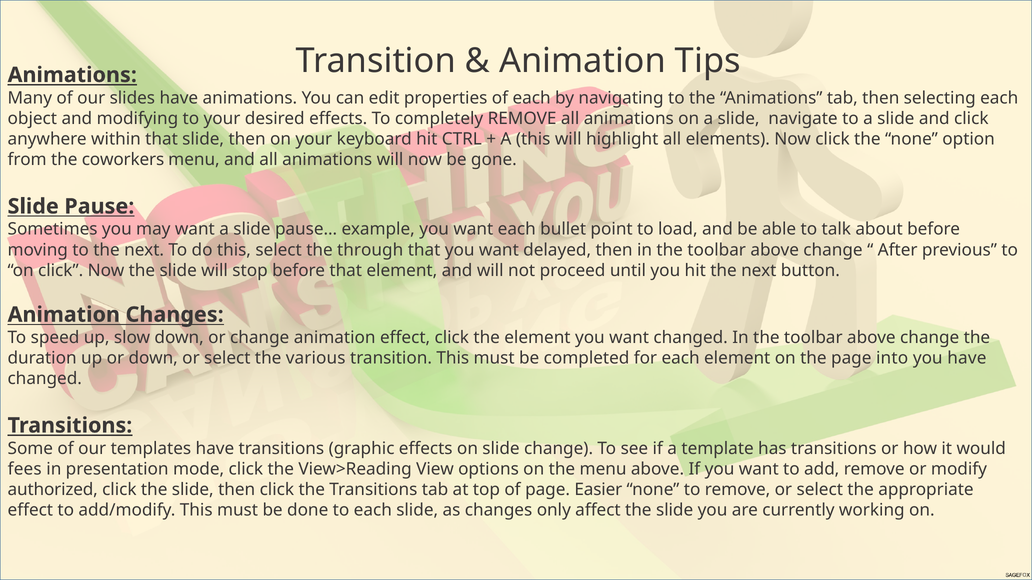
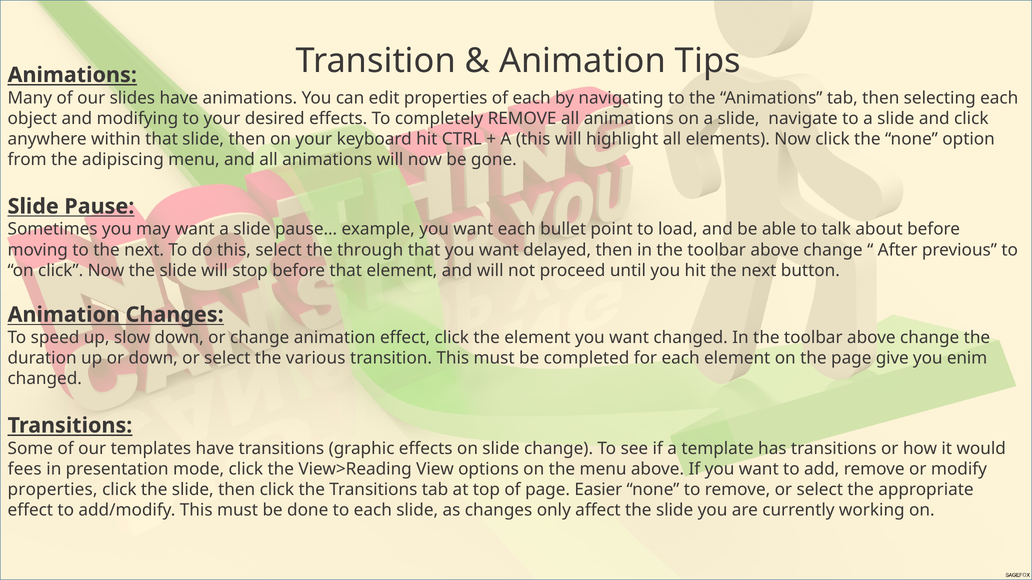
coworkers: coworkers -> adipiscing
into: into -> give
you have: have -> enim
authorized at (53, 490): authorized -> properties
